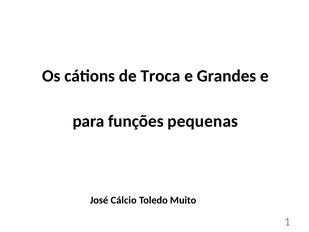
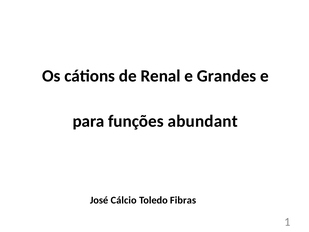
Troca: Troca -> Renal
pequenas: pequenas -> abundant
Muito: Muito -> Fibras
